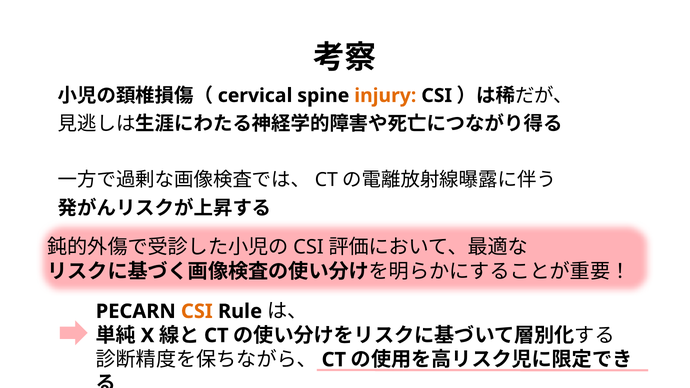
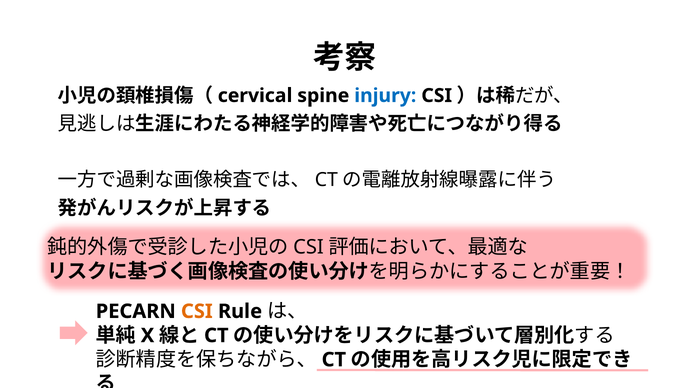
injury colour: orange -> blue
